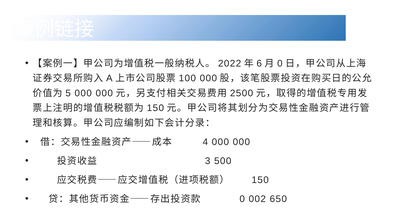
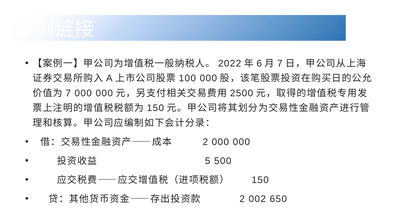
0 at (280, 63): 0 -> 7
5 at (68, 93): 5 -> 7
4 at (205, 142): 4 -> 2
3: 3 -> 5
0 at (242, 199): 0 -> 2
